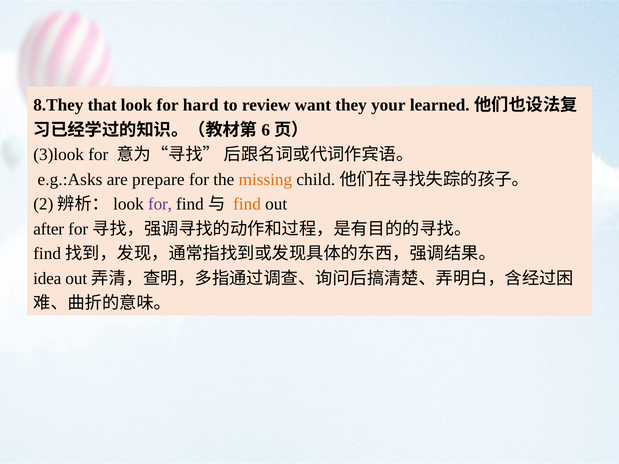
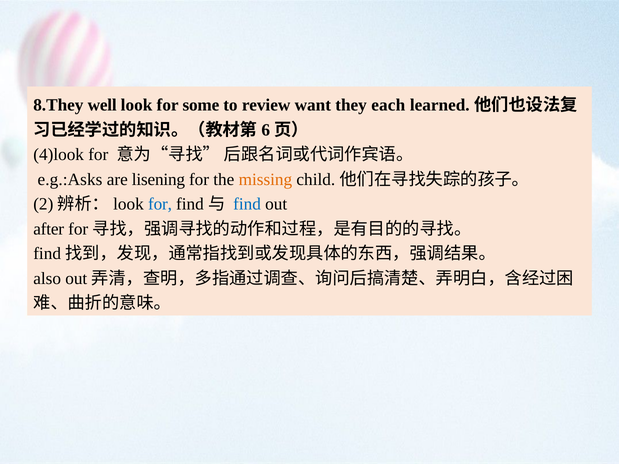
that: that -> well
hard: hard -> some
your: your -> each
3)look: 3)look -> 4)look
prepare: prepare -> lisening
for at (160, 204) colour: purple -> blue
find colour: orange -> blue
idea: idea -> also
